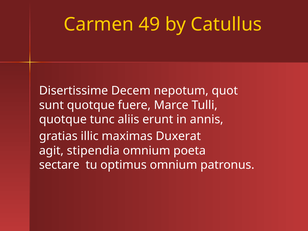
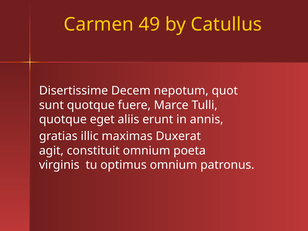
tunc: tunc -> eget
stipendia: stipendia -> constituit
sectare: sectare -> virginis
